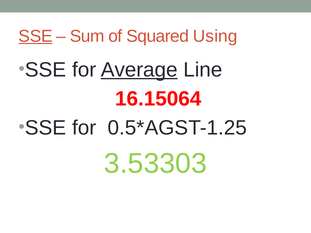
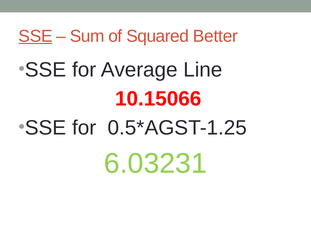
Using: Using -> Better
Average underline: present -> none
16.15064: 16.15064 -> 10.15066
3.53303: 3.53303 -> 6.03231
